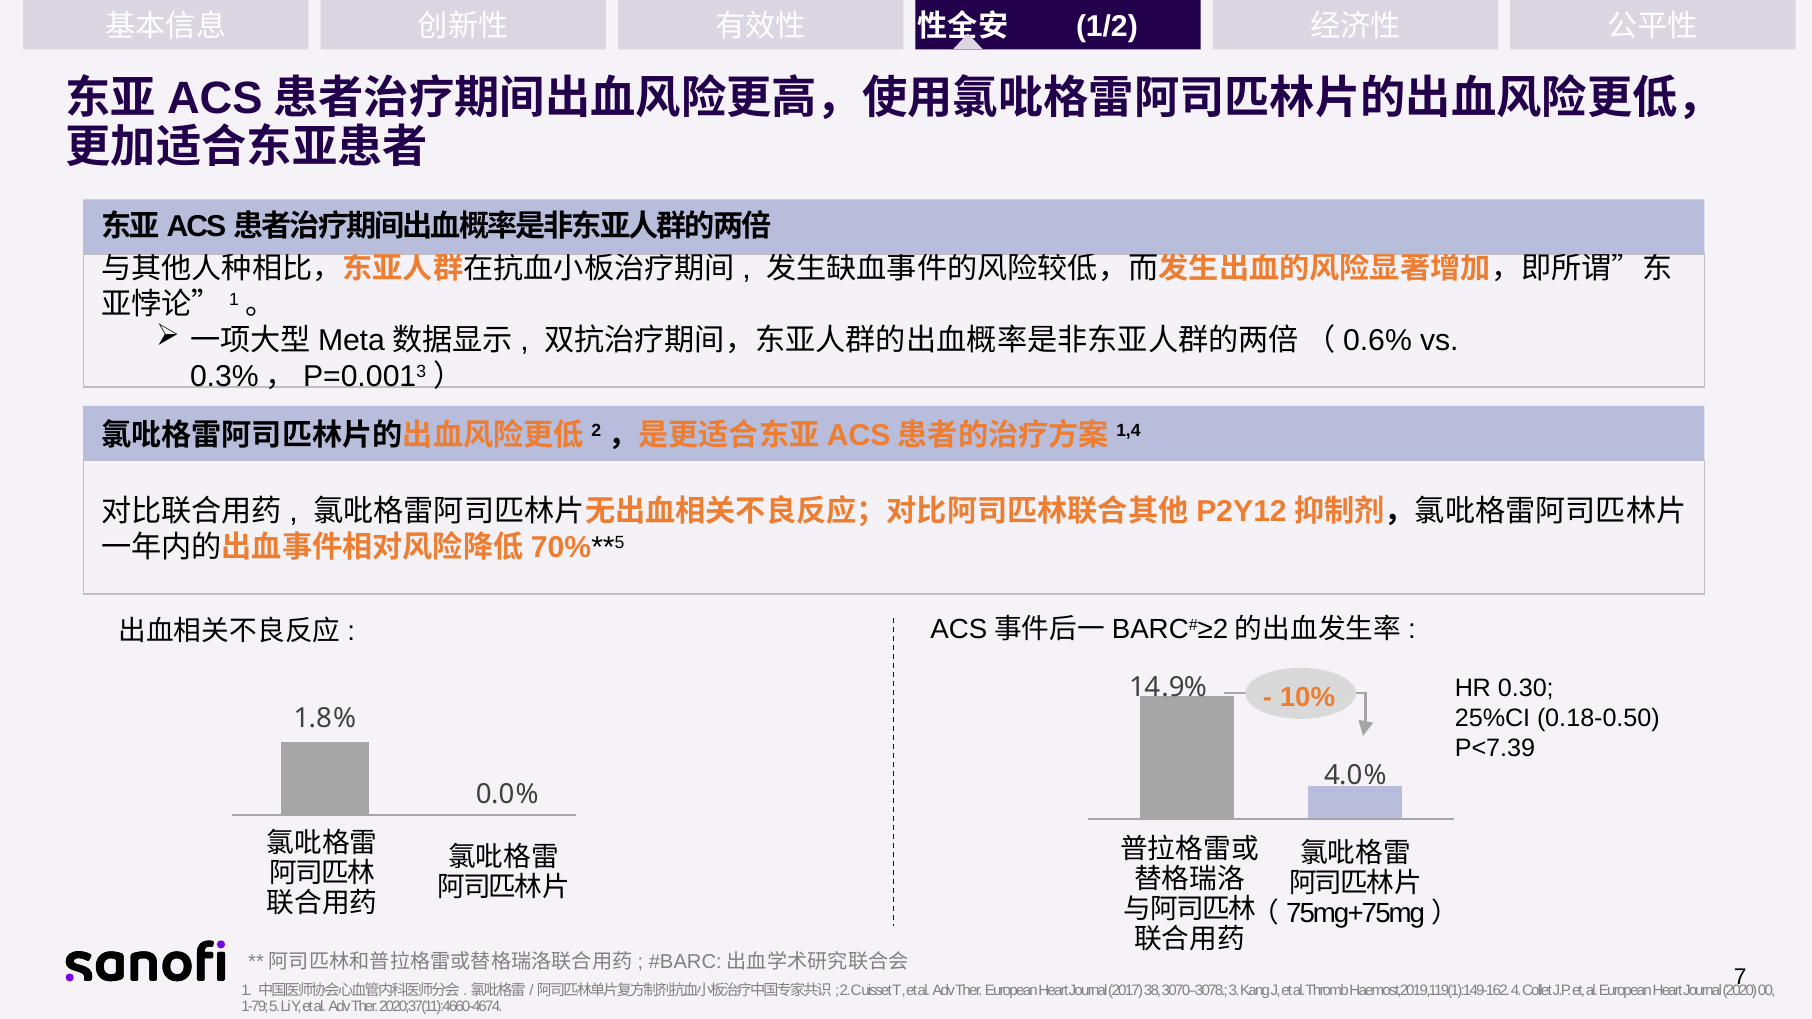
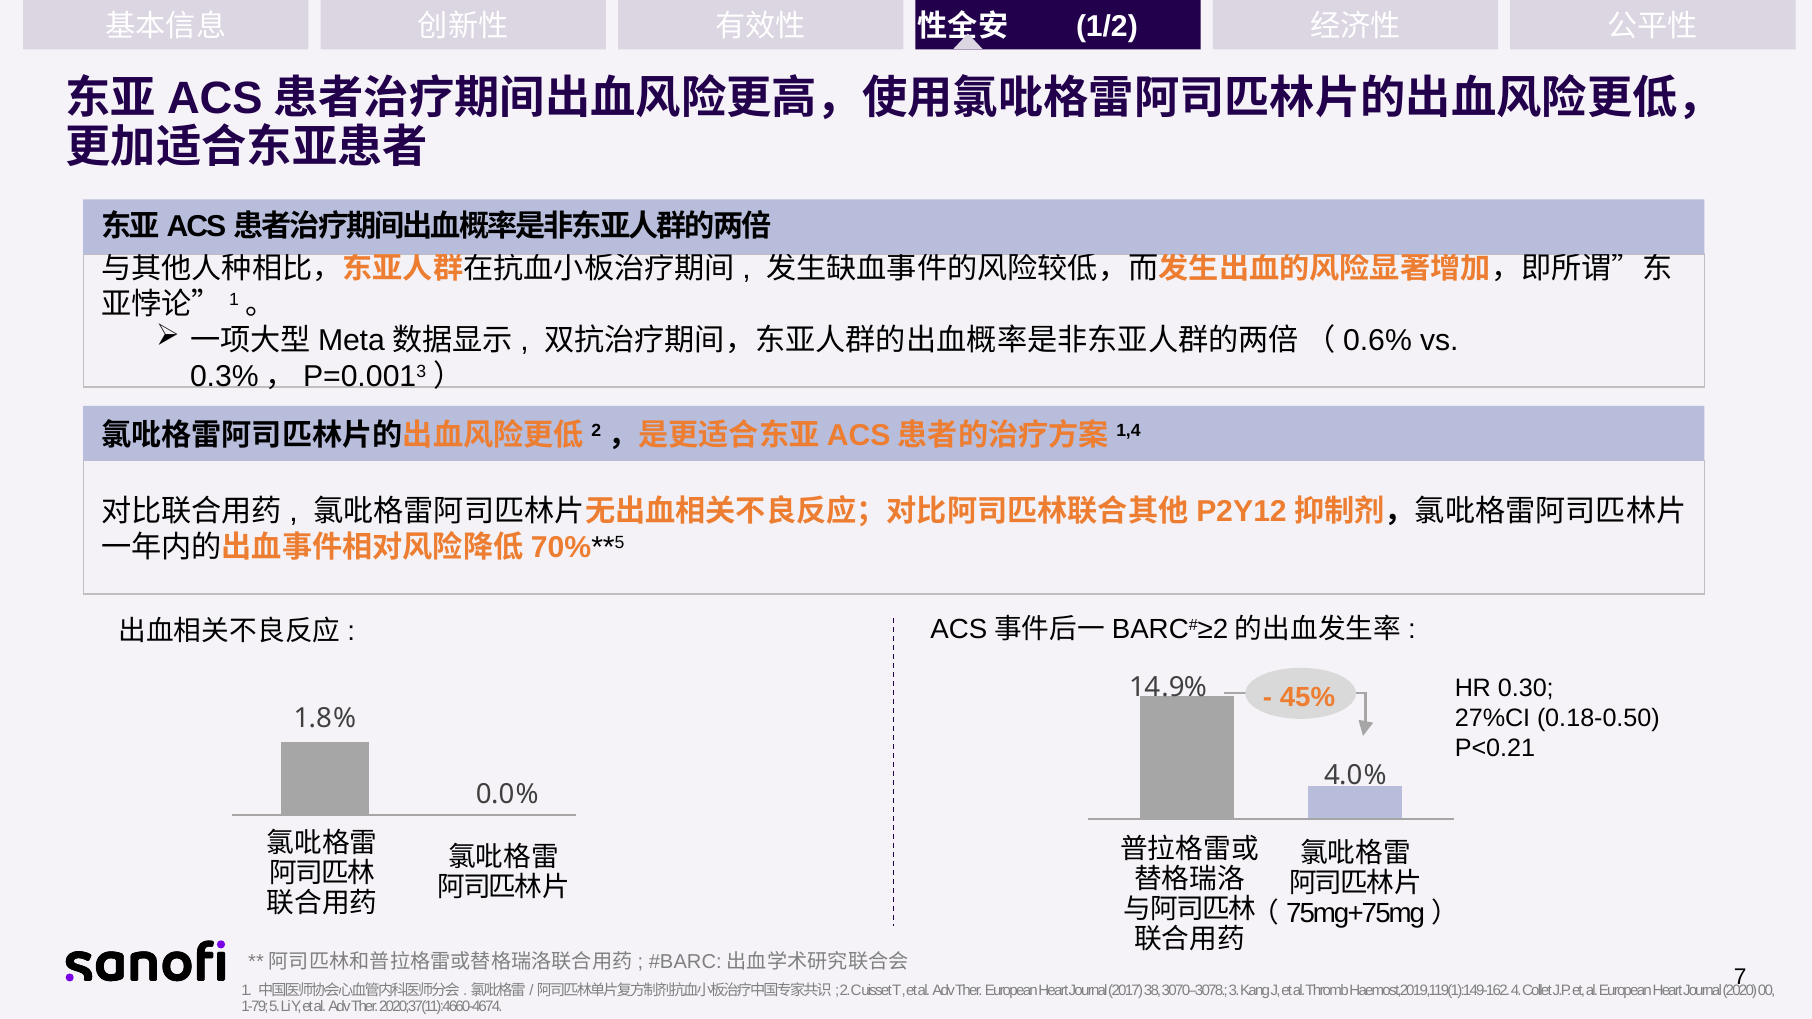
10%: 10% -> 45%
25%CI: 25%CI -> 27%CI
P<7.39: P<7.39 -> P<0.21
